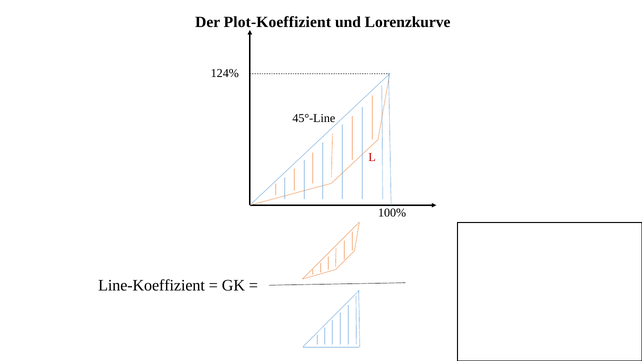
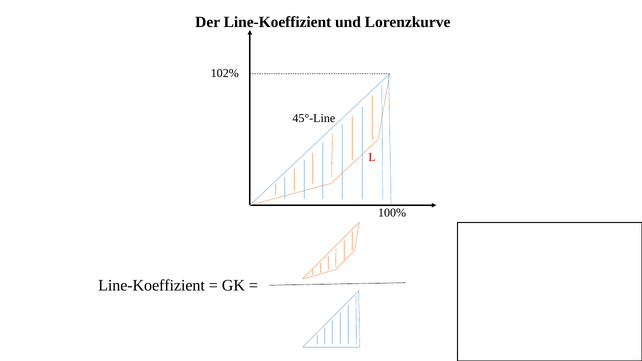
Der Plot-Koeffizient: Plot-Koeffizient -> Line-Koeffizient
124%: 124% -> 102%
